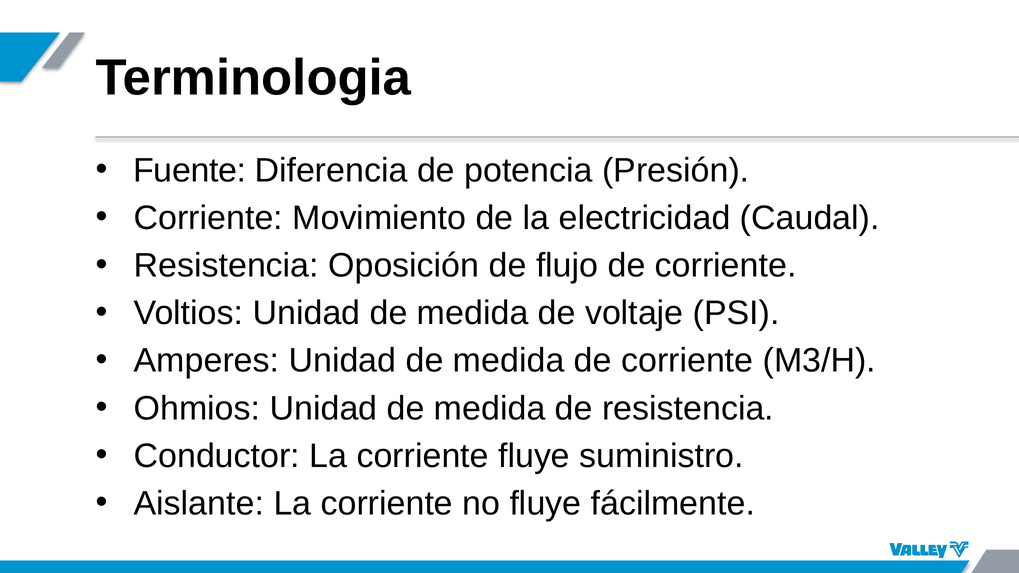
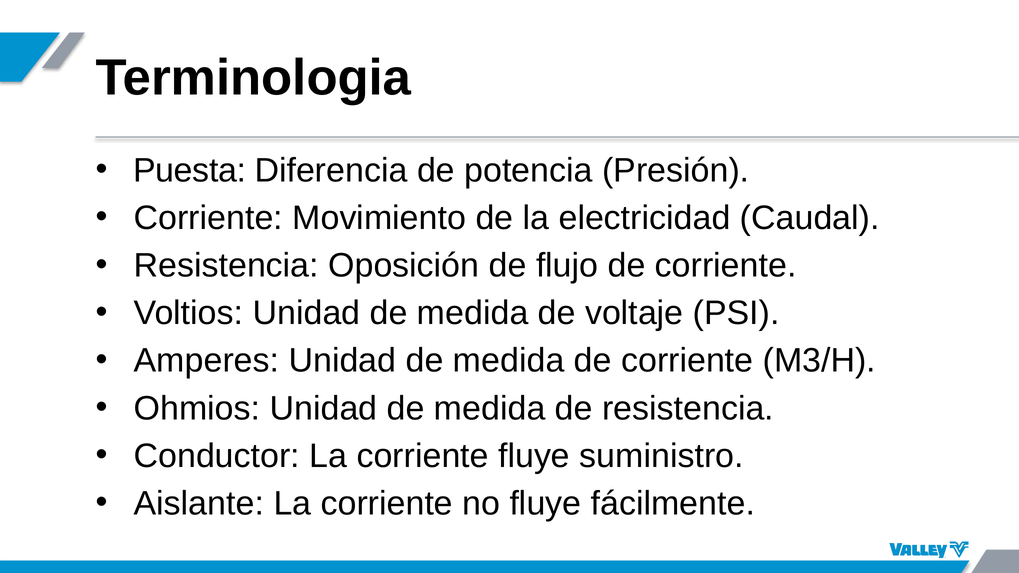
Fuente: Fuente -> Puesta
